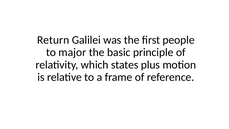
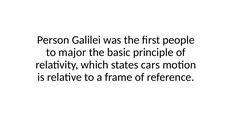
Return: Return -> Person
plus: plus -> cars
